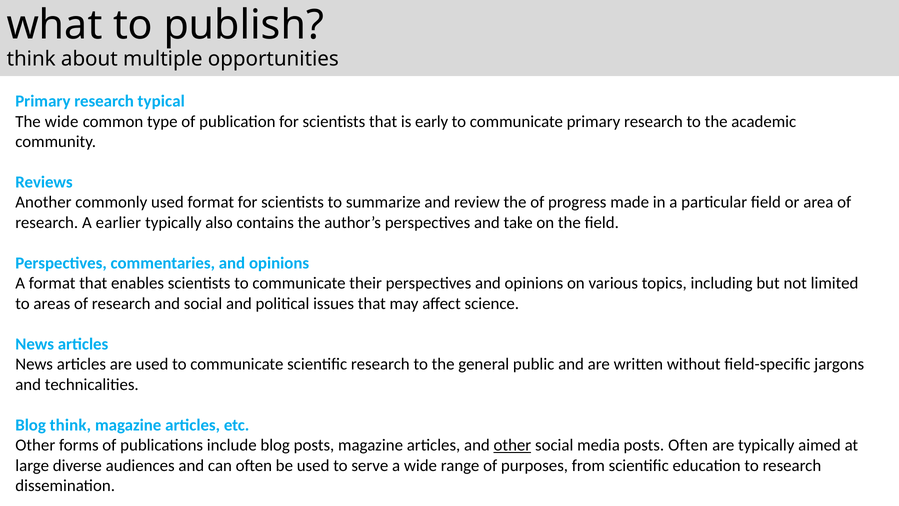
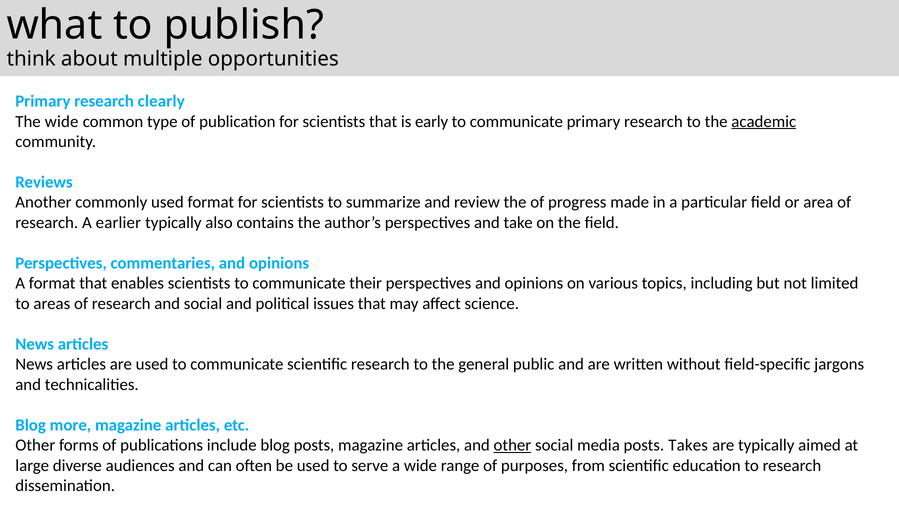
typical: typical -> clearly
academic underline: none -> present
Blog think: think -> more
posts Often: Often -> Takes
